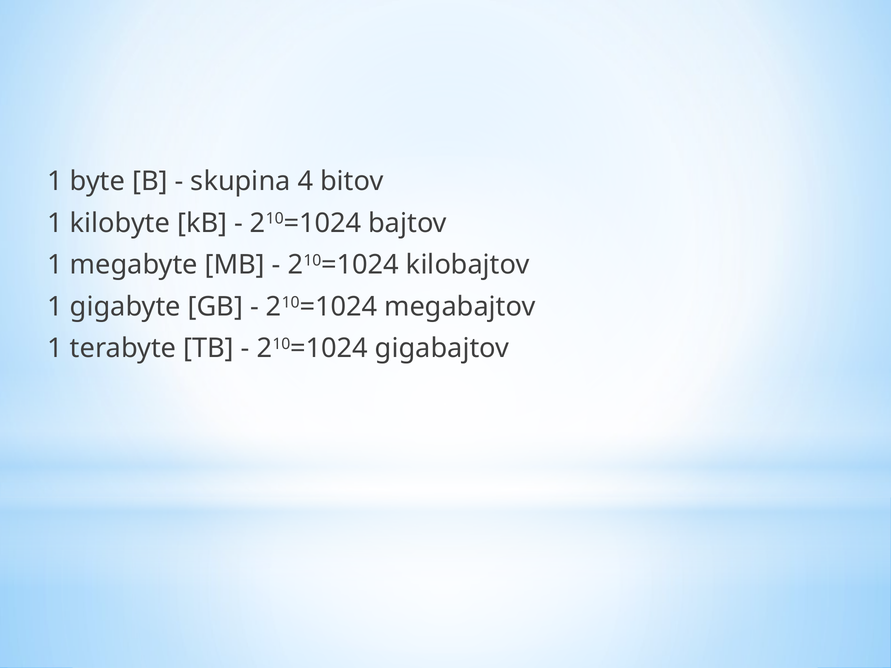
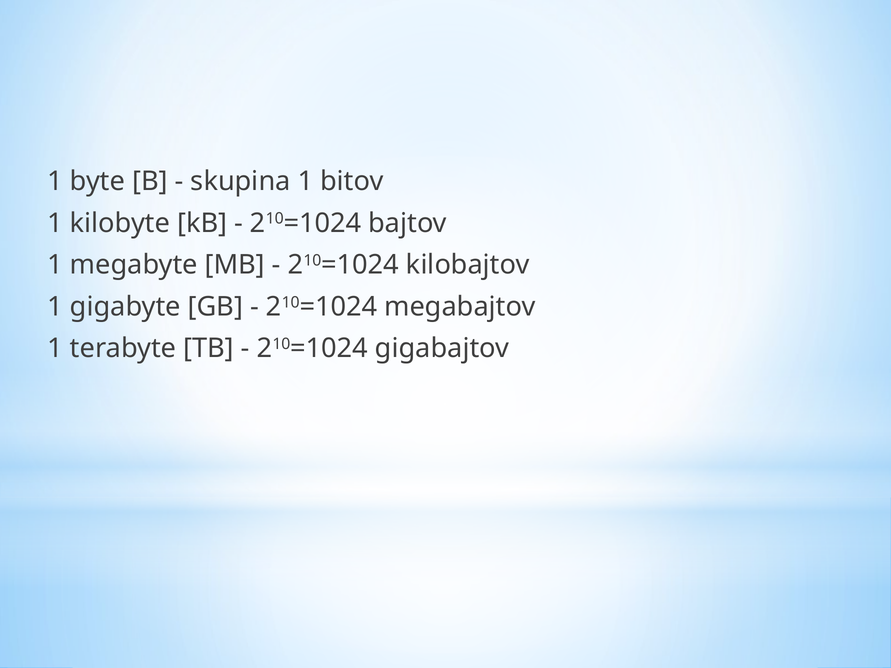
skupina 4: 4 -> 1
